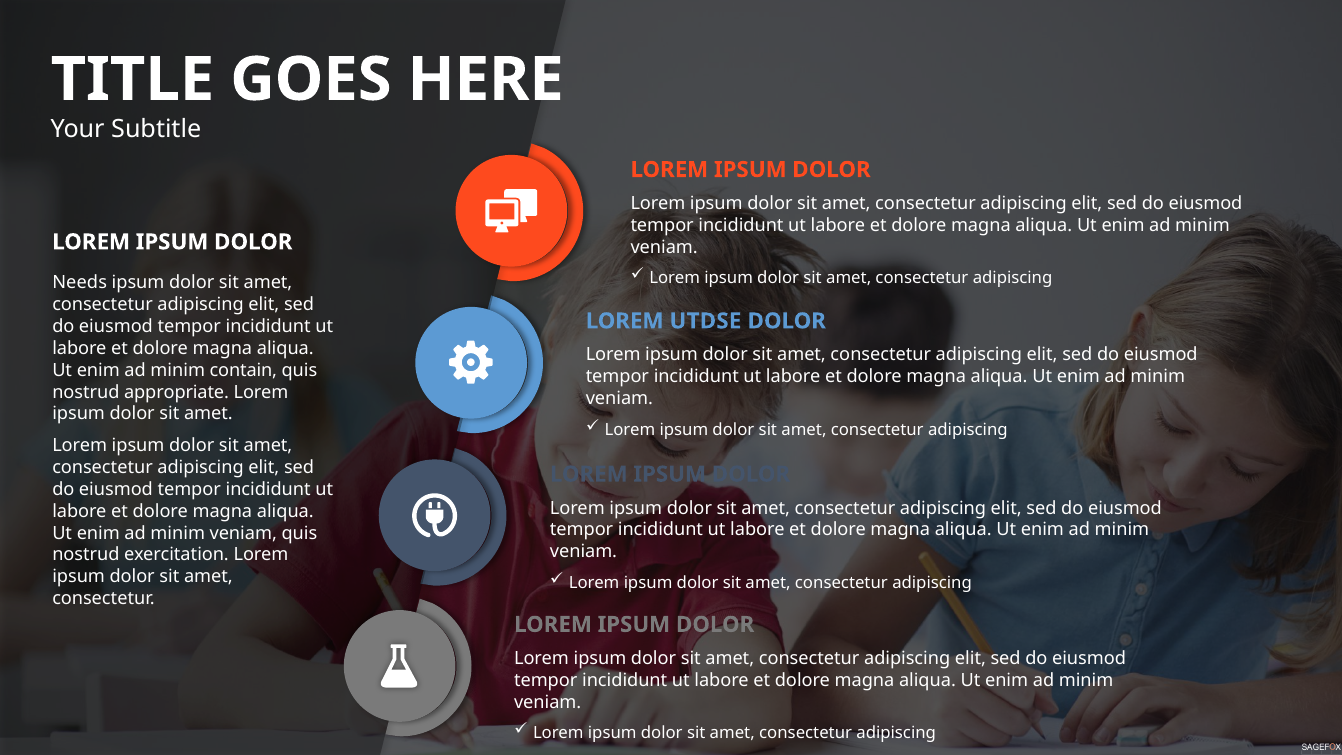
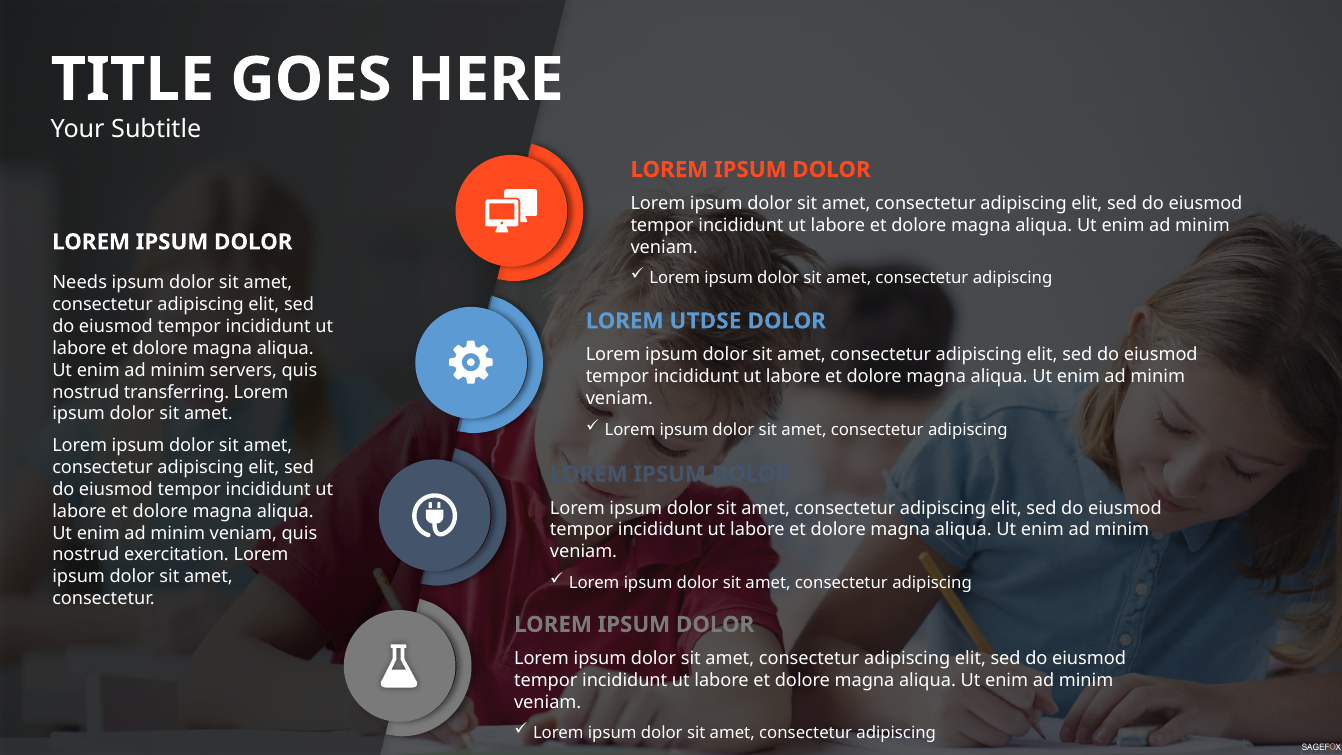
contain: contain -> servers
appropriate: appropriate -> transferring
